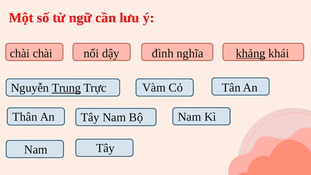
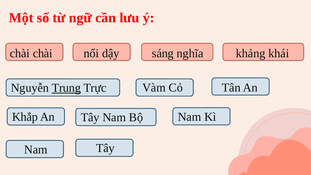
đình: đình -> sáng
khảng underline: present -> none
Thân: Thân -> Khắp
